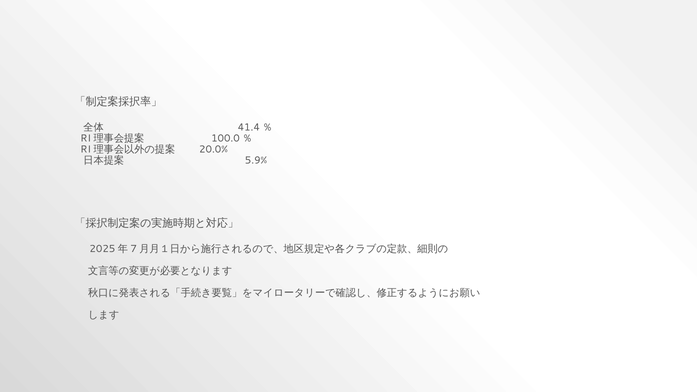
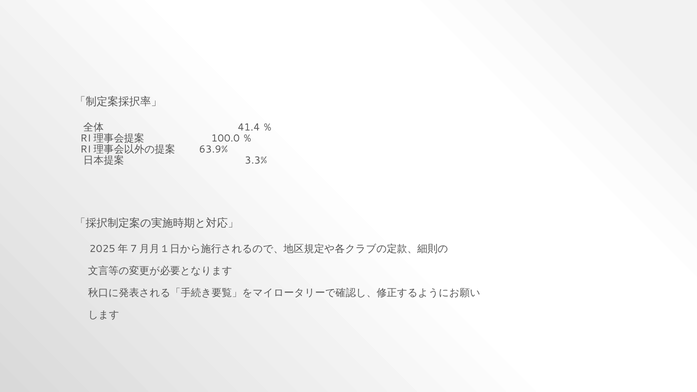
20.0%: 20.0% -> 63.9%
5.9%: 5.9% -> 3.3%
